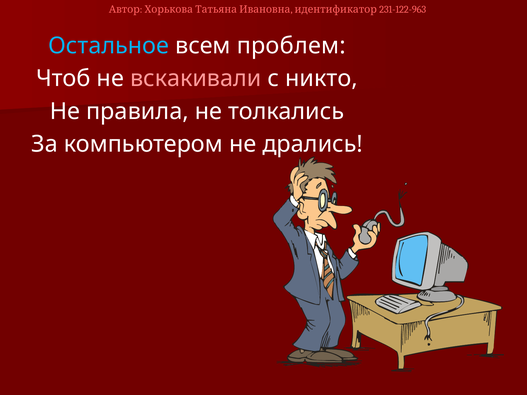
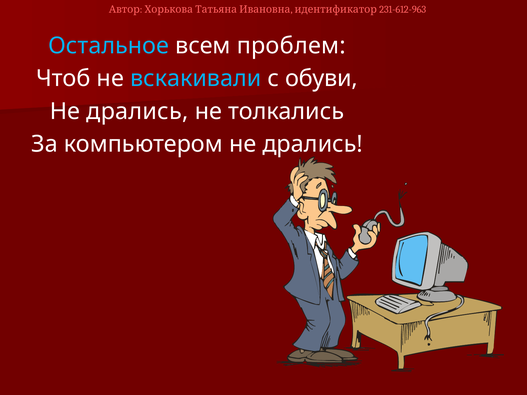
231-122-963: 231-122-963 -> 231-612-963
вскакивали colour: pink -> light blue
никто: никто -> обуви
правила at (137, 111): правила -> дрались
